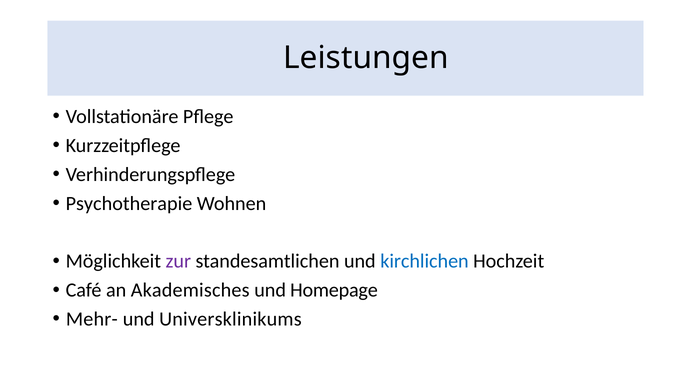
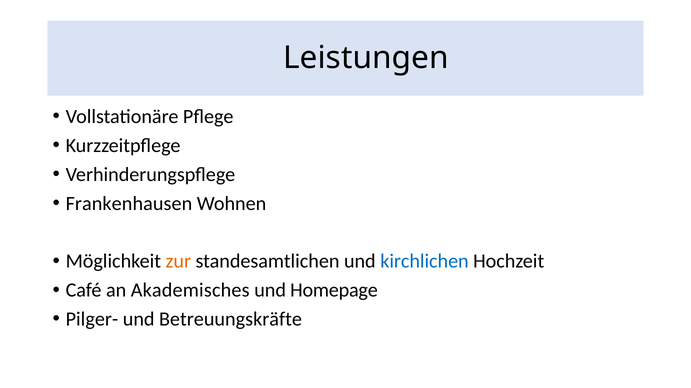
Psychotherapie: Psychotherapie -> Frankenhausen
zur colour: purple -> orange
Mehr-: Mehr- -> Pilger-
Universklinikums: Universklinikums -> Betreuungskräfte
